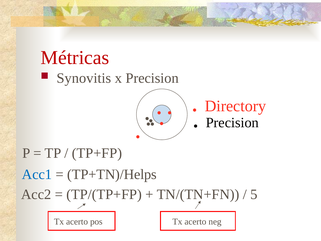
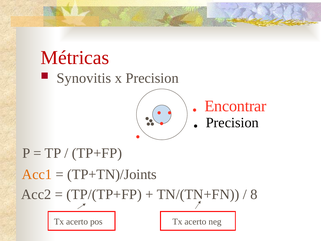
Directory: Directory -> Encontrar
Acc1 colour: blue -> orange
TP+TN)/Helps: TP+TN)/Helps -> TP+TN)/Joints
5: 5 -> 8
